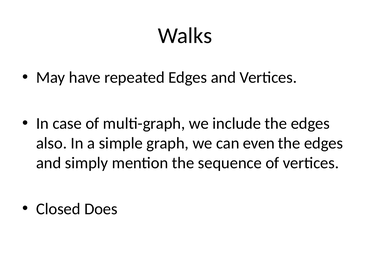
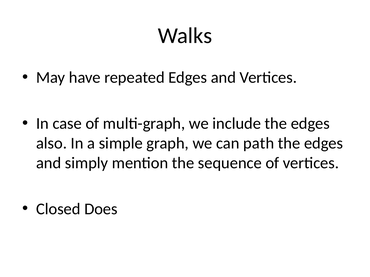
even: even -> path
